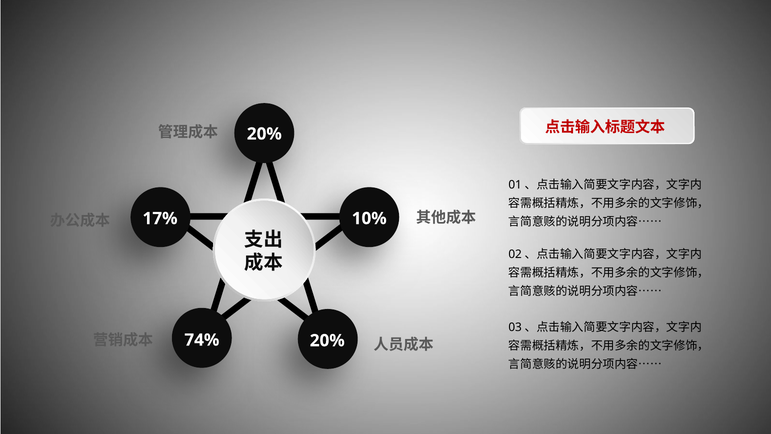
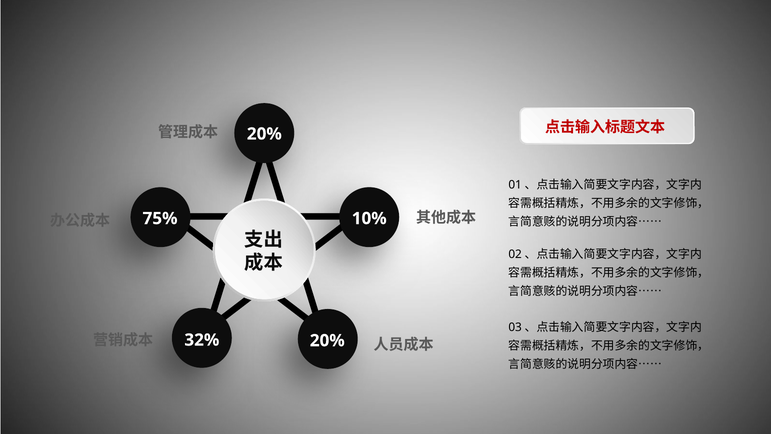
17%: 17% -> 75%
74%: 74% -> 32%
